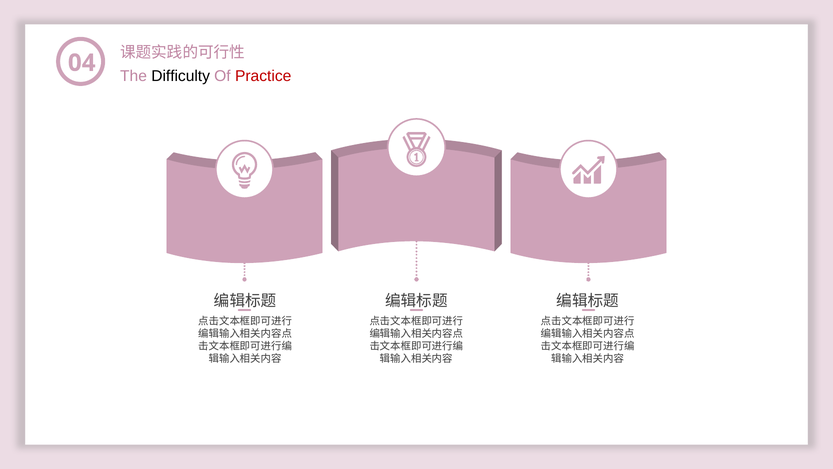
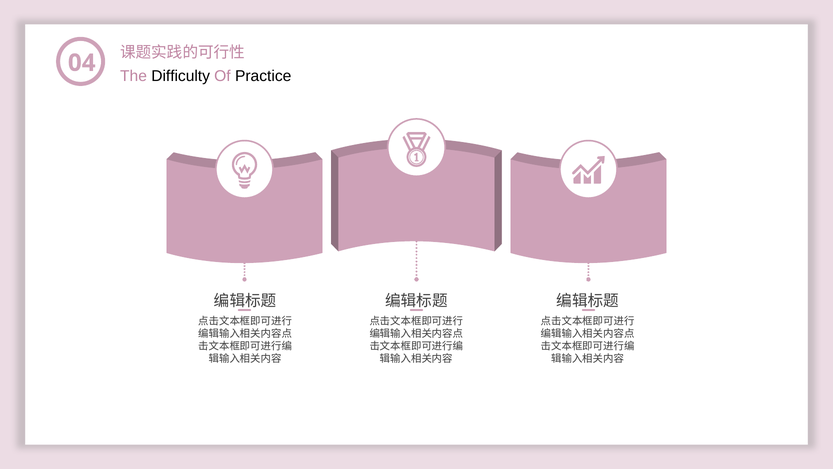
Practice colour: red -> black
